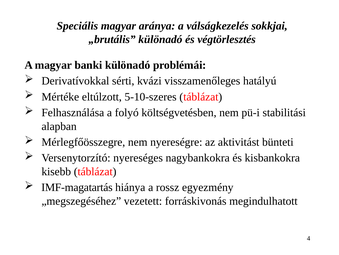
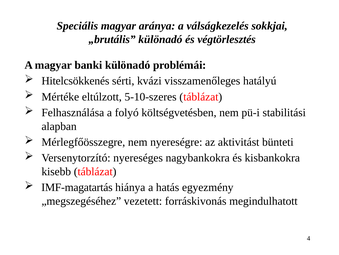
Derivatívokkal: Derivatívokkal -> Hitelcsökkenés
rossz: rossz -> hatás
